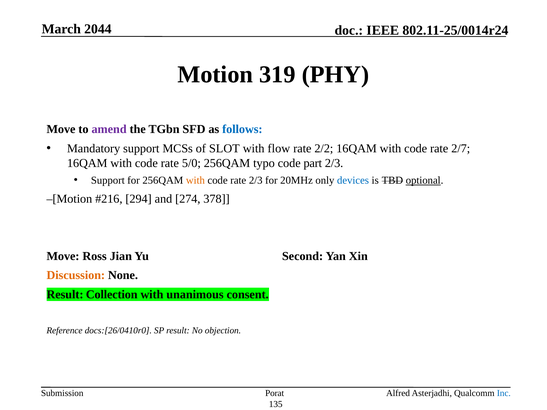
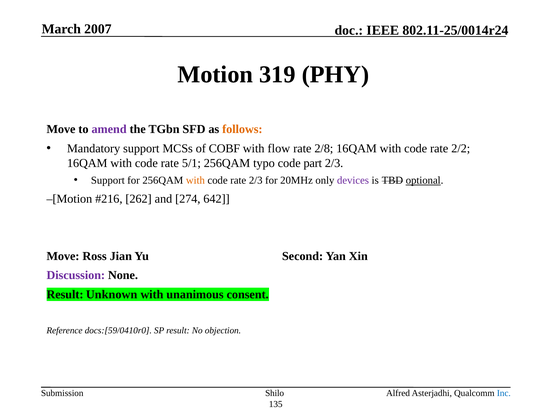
2044: 2044 -> 2007
follows colour: blue -> orange
SLOT: SLOT -> COBF
2/2: 2/2 -> 2/8
2/7: 2/7 -> 2/2
5/0: 5/0 -> 5/1
devices colour: blue -> purple
294: 294 -> 262
378: 378 -> 642
Discussion colour: orange -> purple
Collection: Collection -> Unknown
docs:[26/0410r0: docs:[26/0410r0 -> docs:[59/0410r0
Porat: Porat -> Shilo
